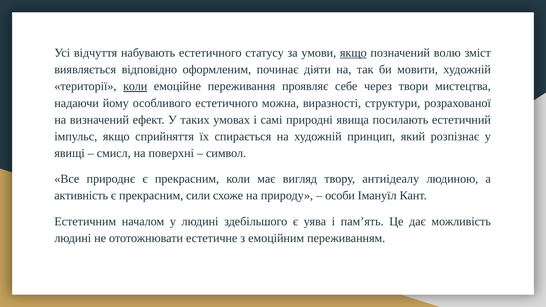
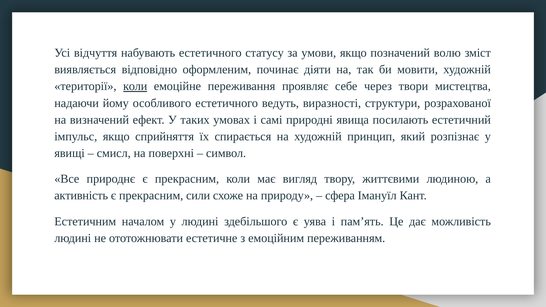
якщо at (353, 53) underline: present -> none
можна: можна -> ведуть
антиідеалу: антиідеалу -> життєвими
особи: особи -> сфера
